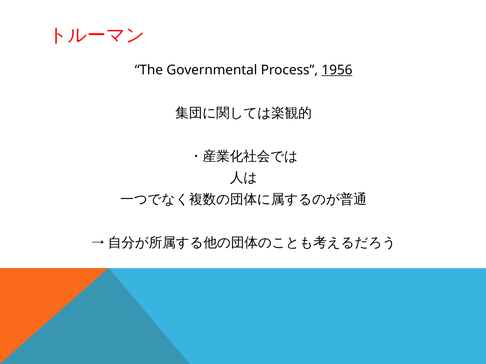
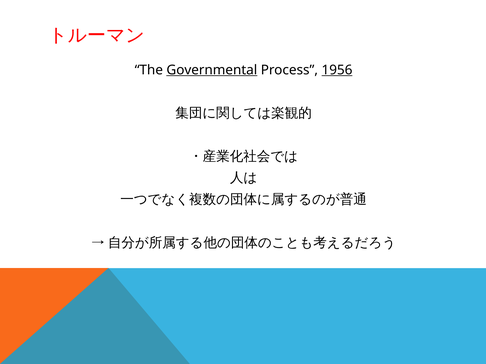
Governmental underline: none -> present
